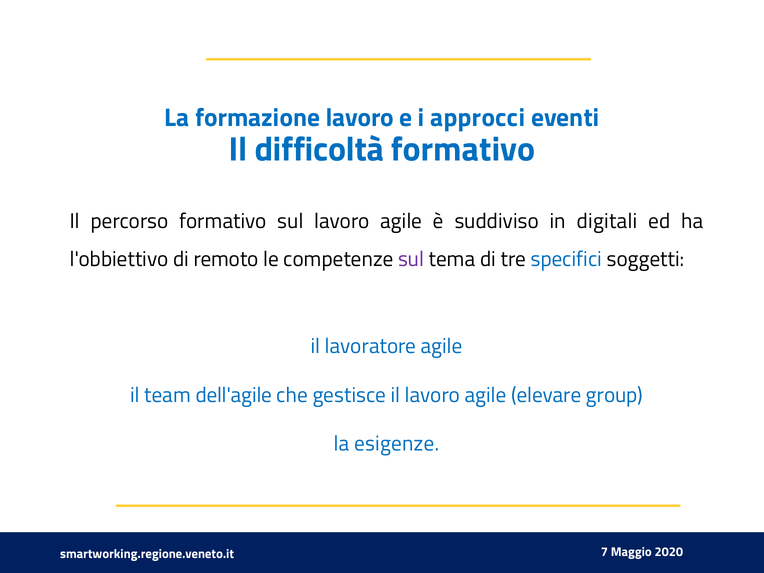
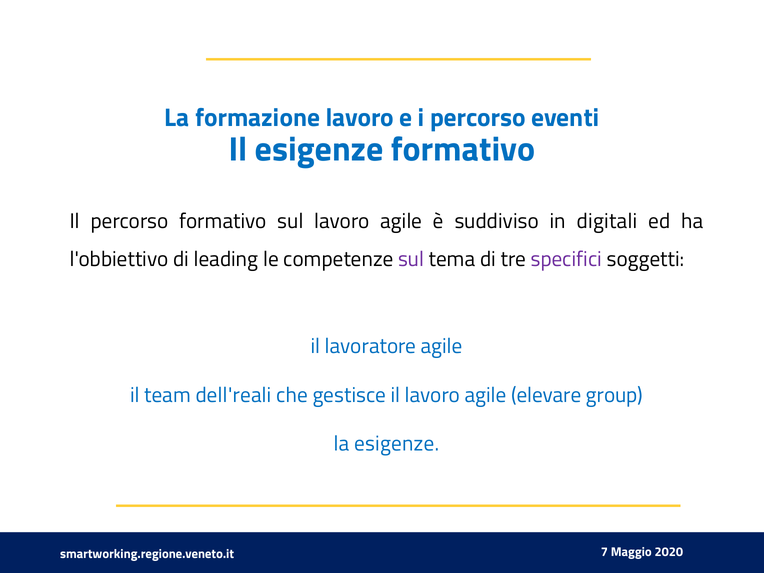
i approcci: approcci -> percorso
Il difficoltà: difficoltà -> esigenze
remoto: remoto -> leading
specifici colour: blue -> purple
dell'agile: dell'agile -> dell'reali
